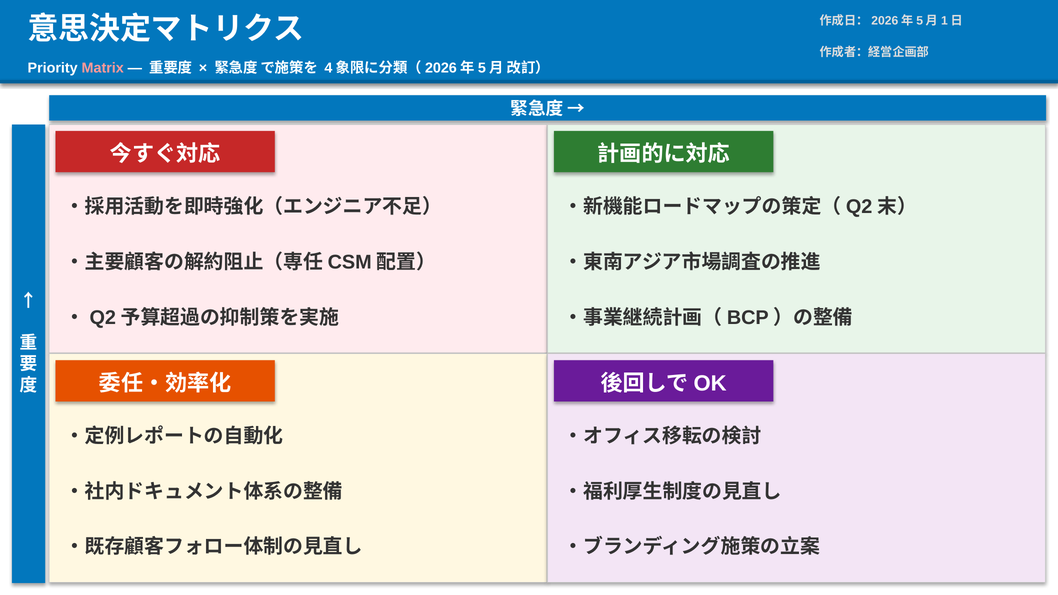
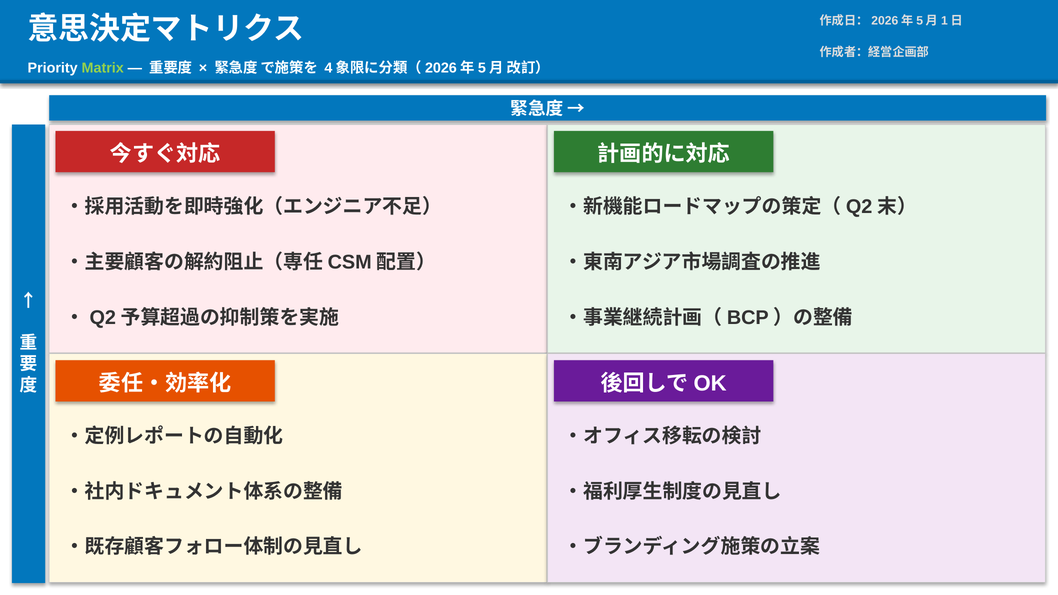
Matrix colour: pink -> light green
